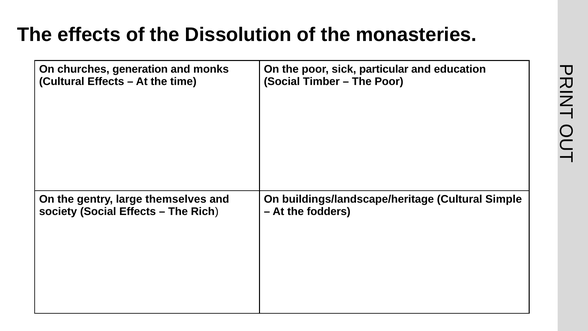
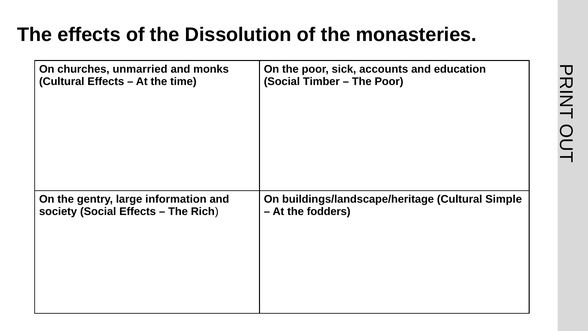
generation: generation -> unmarried
particular: particular -> accounts
themselves: themselves -> information
